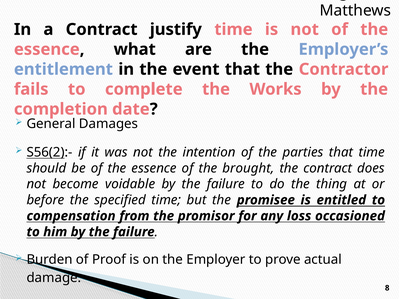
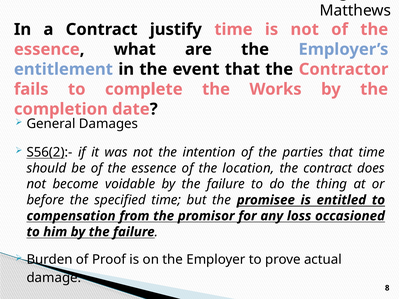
brought: brought -> location
